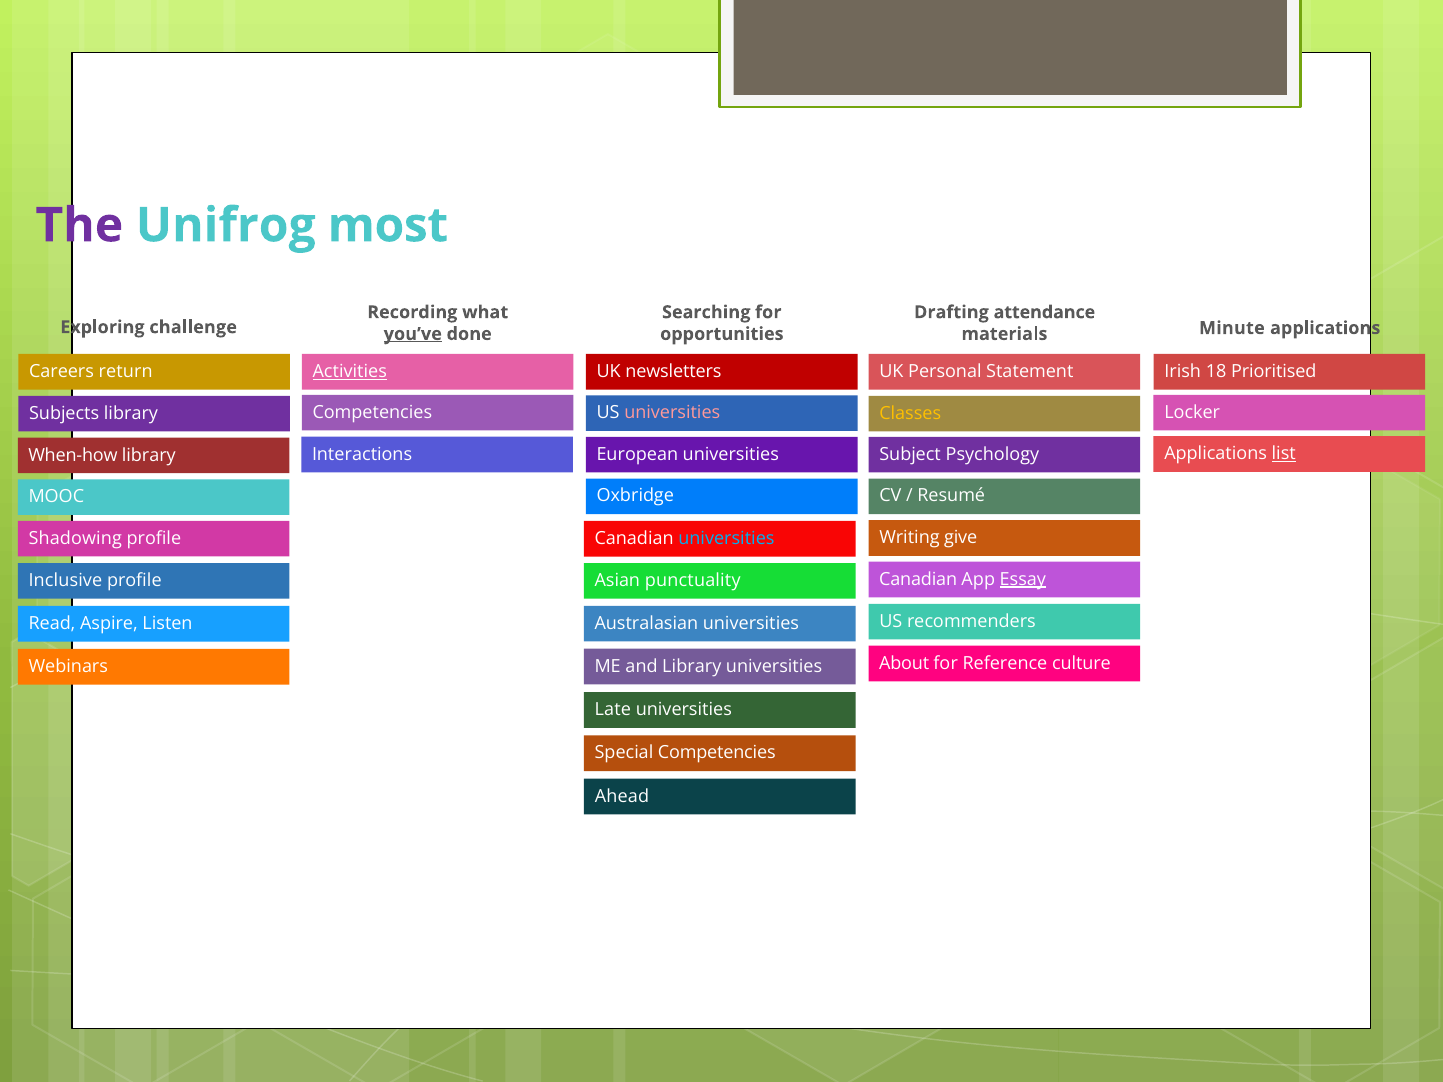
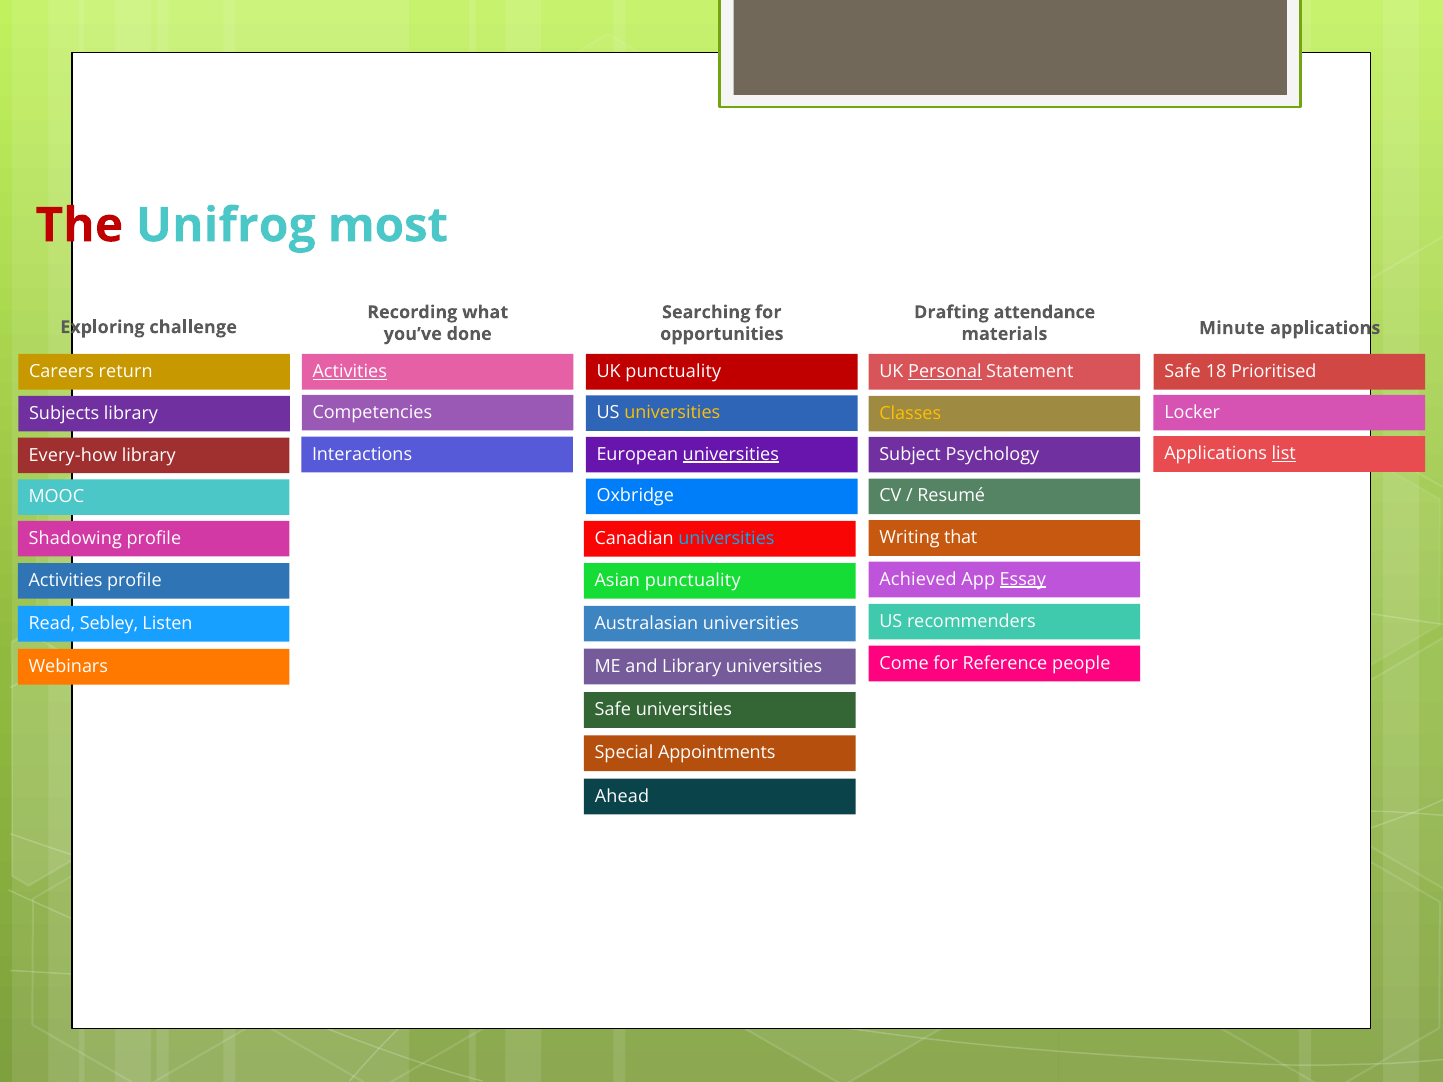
The colour: purple -> red
you’ve underline: present -> none
UK newsletters: newsletters -> punctuality
Personal underline: none -> present
Irish at (1183, 372): Irish -> Safe
universities at (672, 413) colour: pink -> yellow
universities at (731, 454) underline: none -> present
When-how: When-how -> Every-how
give: give -> that
Canadian at (918, 579): Canadian -> Achieved
Inclusive at (65, 581): Inclusive -> Activities
Aspire: Aspire -> Sebley
About: About -> Come
culture: culture -> people
Late at (613, 710): Late -> Safe
Special Competencies: Competencies -> Appointments
